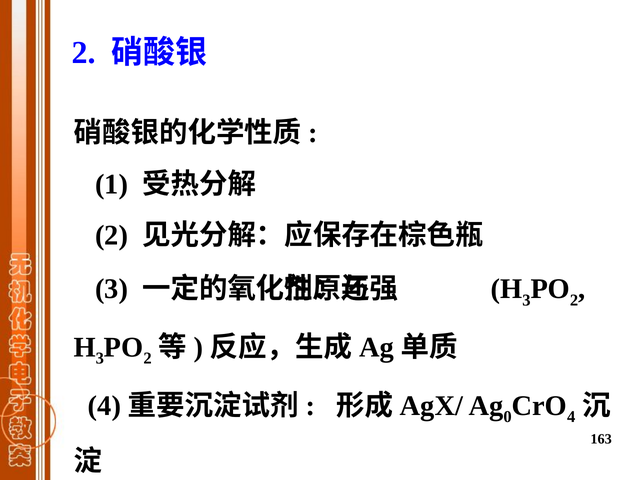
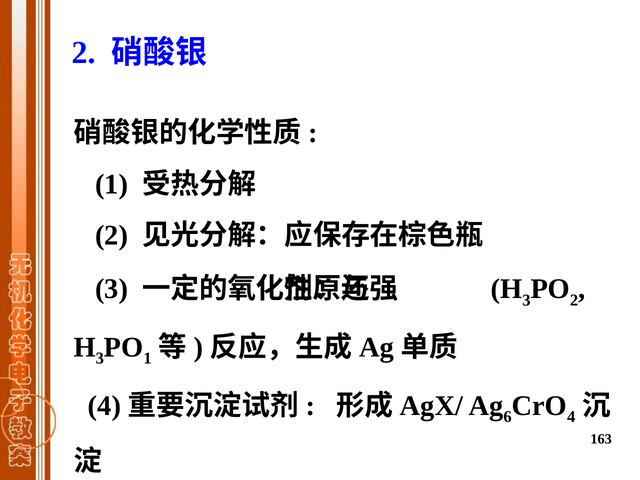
2 at (148, 358): 2 -> 1
0: 0 -> 6
